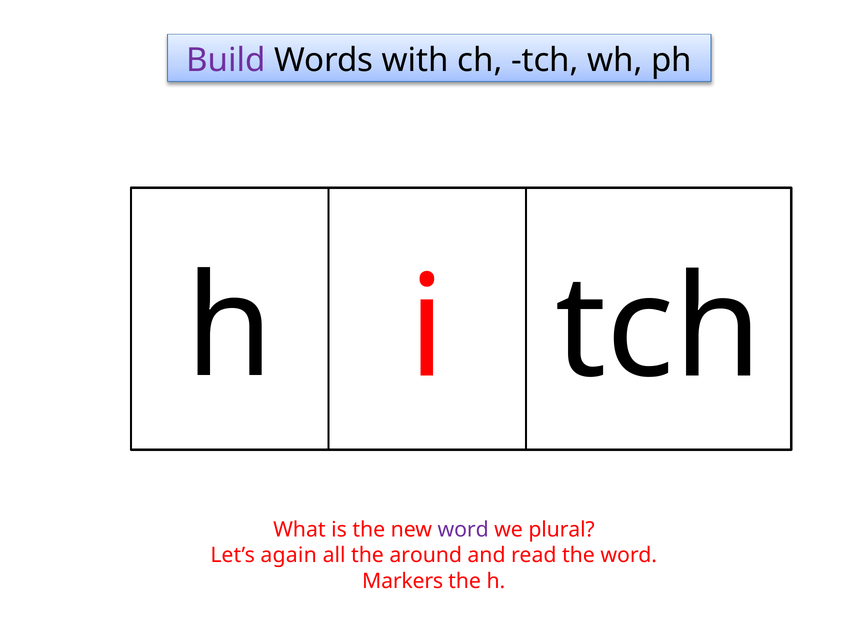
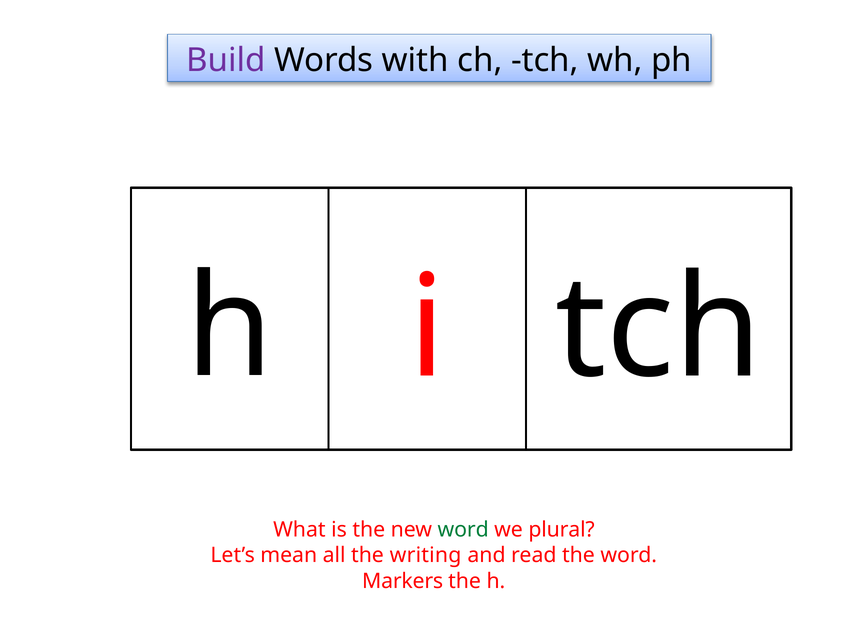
word at (463, 529) colour: purple -> green
again: again -> mean
around: around -> writing
